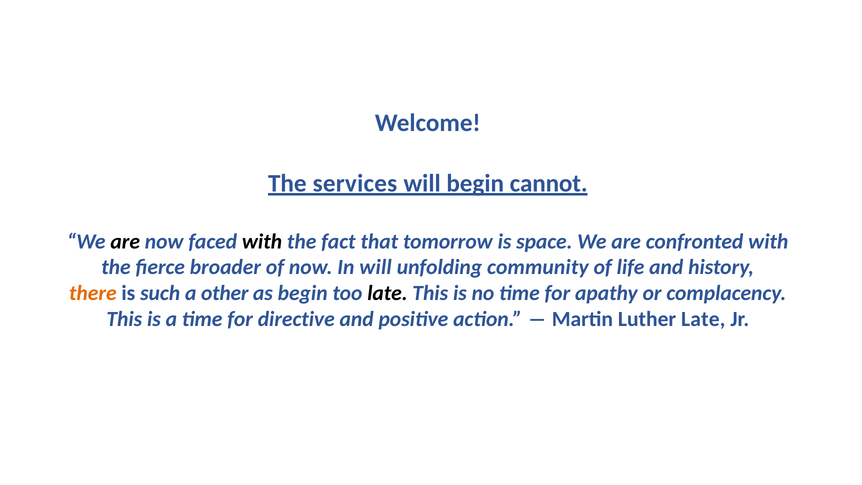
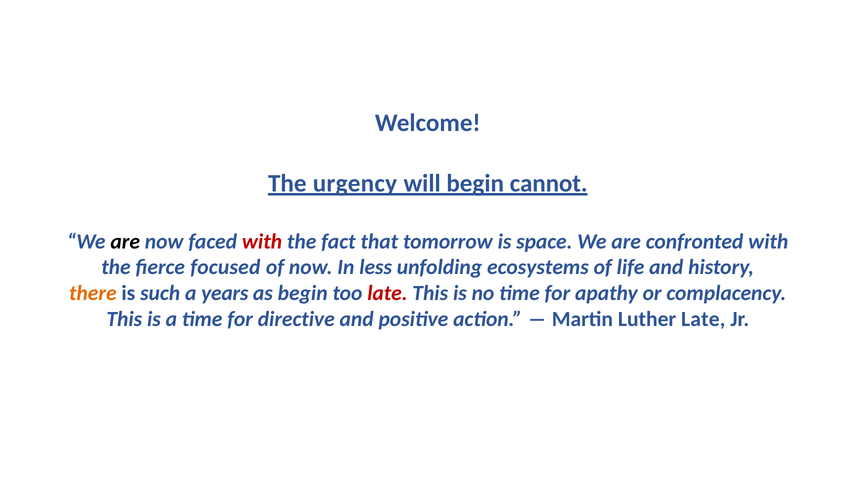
services: services -> urgency
with at (262, 241) colour: black -> red
broader: broader -> focused
In will: will -> less
community: community -> ecosystems
other: other -> years
late at (387, 293) colour: black -> red
